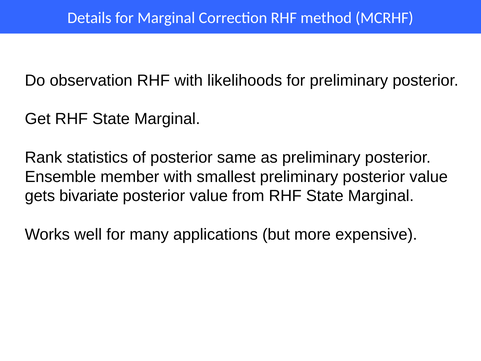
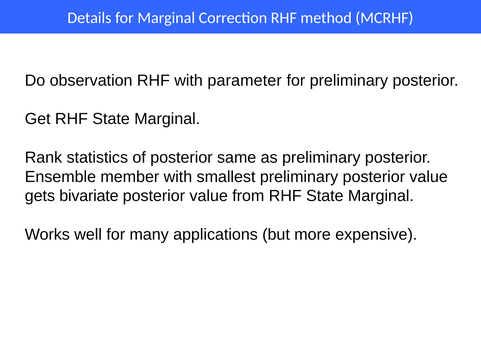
likelihoods: likelihoods -> parameter
